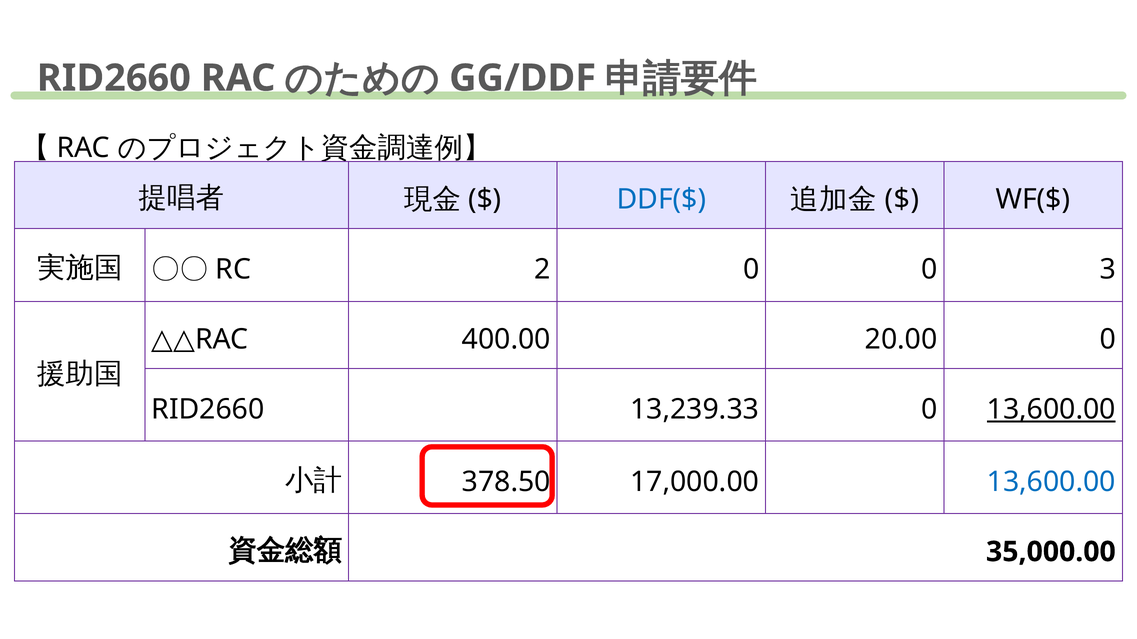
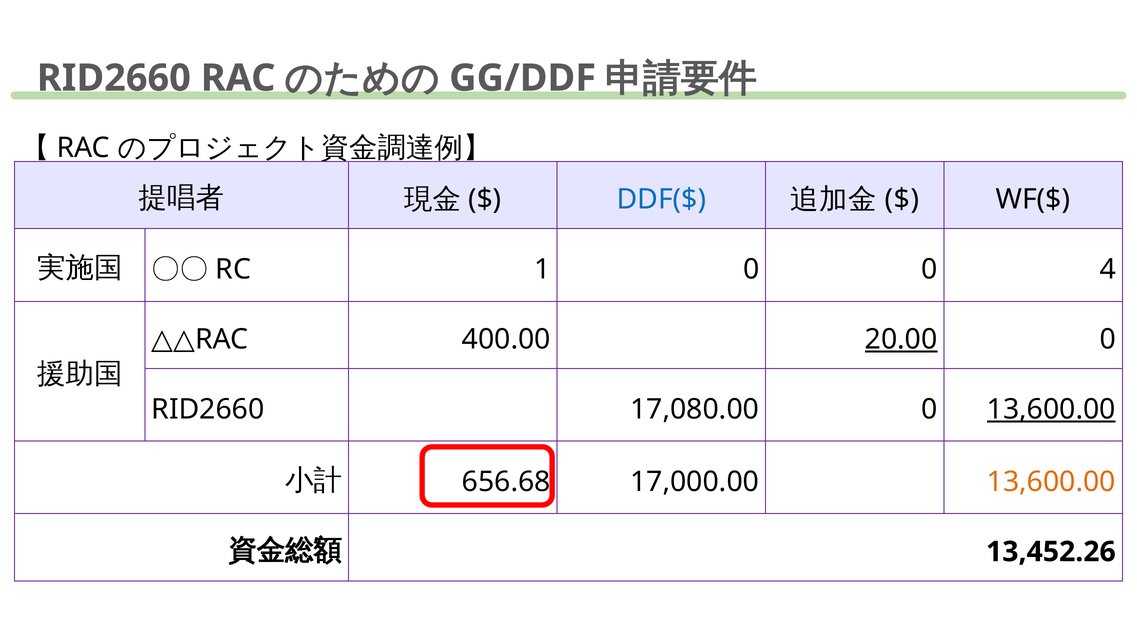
2: 2 -> 1
3: 3 -> 4
20.00 underline: none -> present
13,239.33: 13,239.33 -> 17,080.00
378.50: 378.50 -> 656.68
13,600.00 at (1051, 482) colour: blue -> orange
35,000.00: 35,000.00 -> 13,452.26
